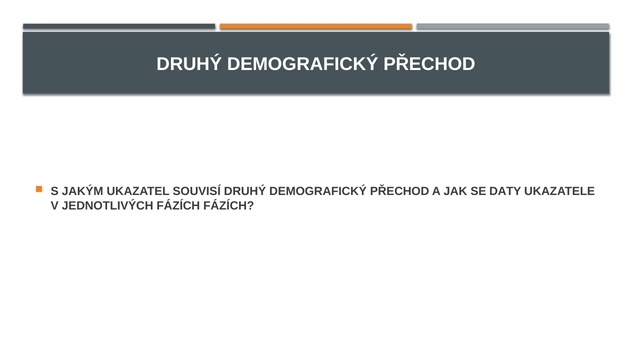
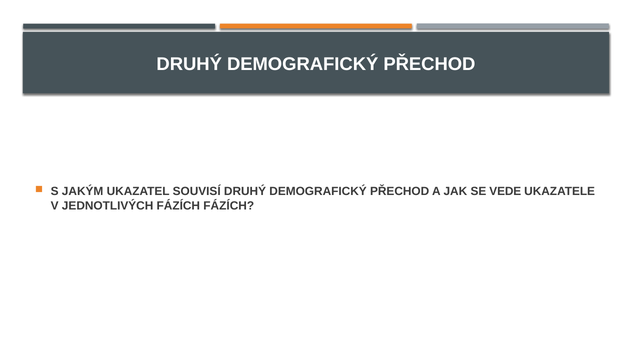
DATY: DATY -> VEDE
